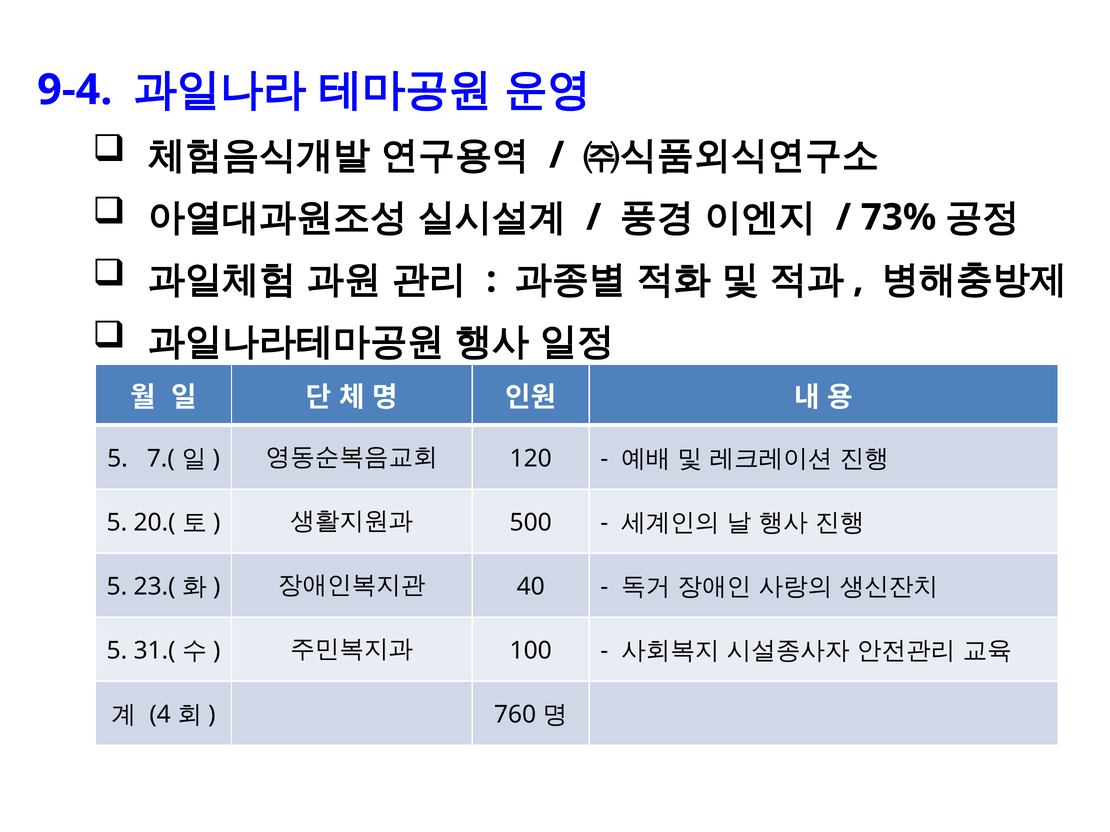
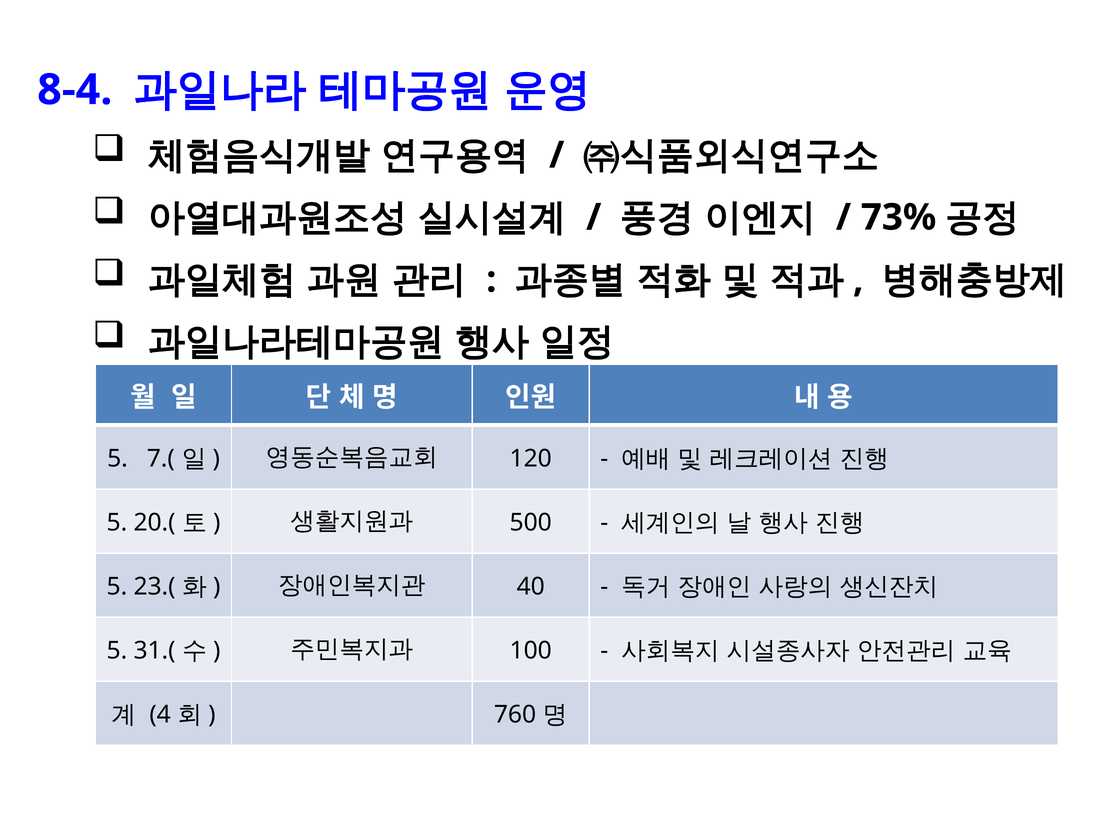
9-4: 9-4 -> 8-4
